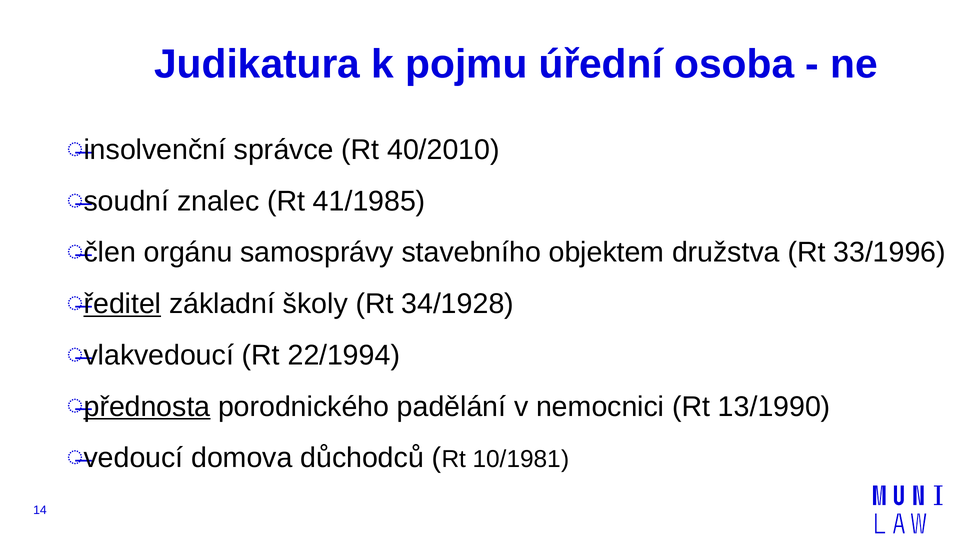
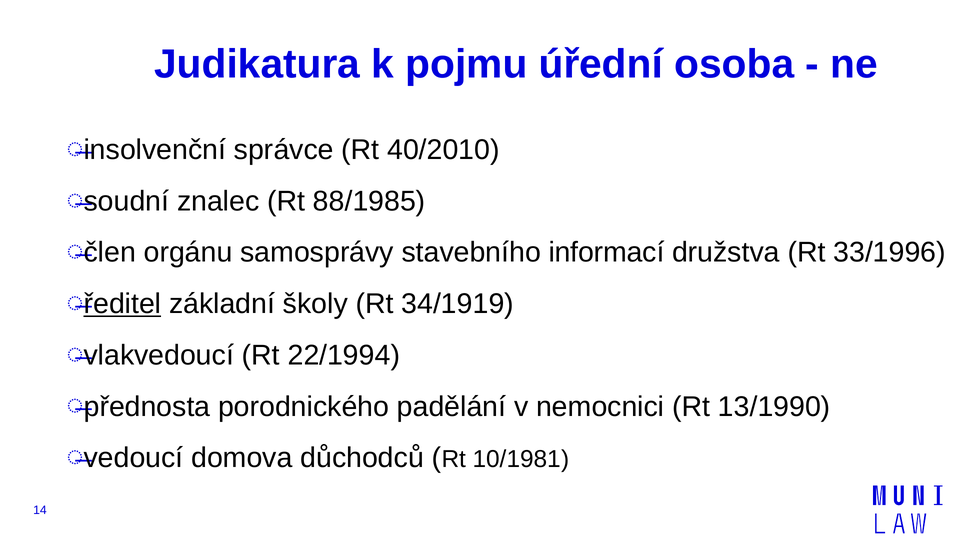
41/1985: 41/1985 -> 88/1985
objektem: objektem -> informací
34/1928: 34/1928 -> 34/1919
přednosta underline: present -> none
